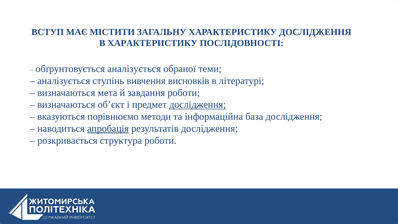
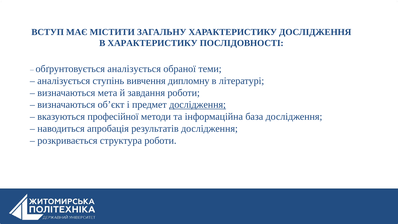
висновків: висновків -> дипломну
порівнюємо: порівнюємо -> професійної
апробація underline: present -> none
